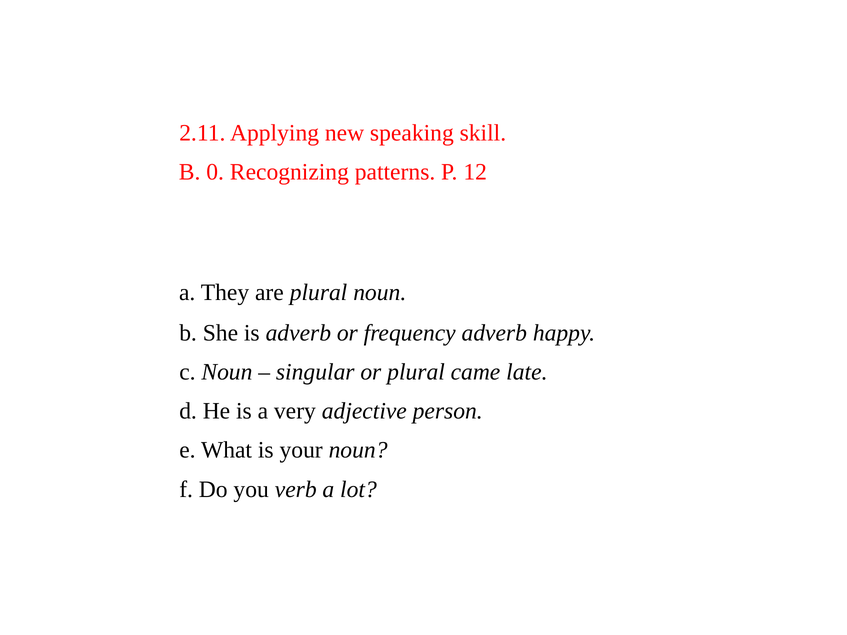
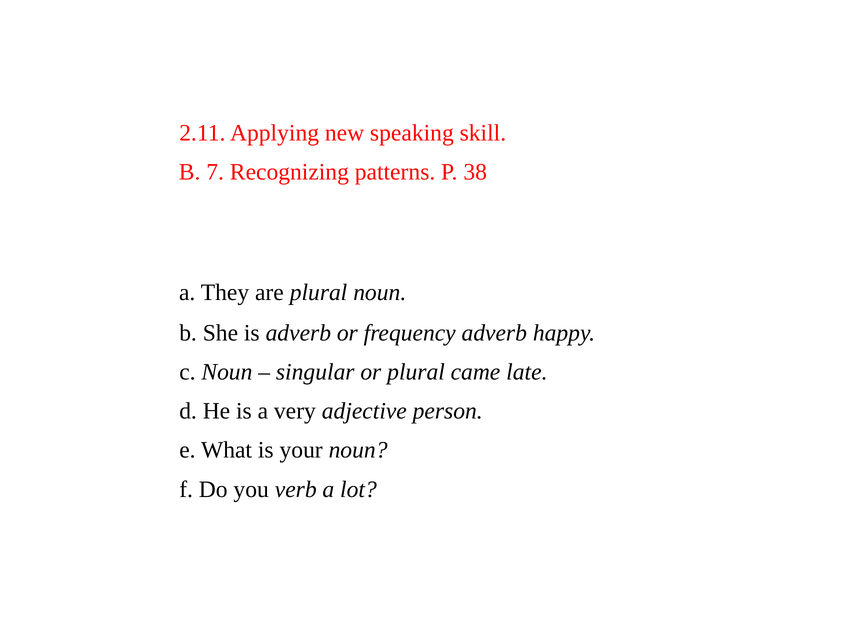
0: 0 -> 7
12: 12 -> 38
